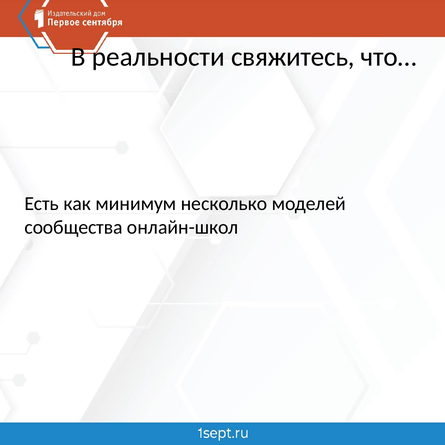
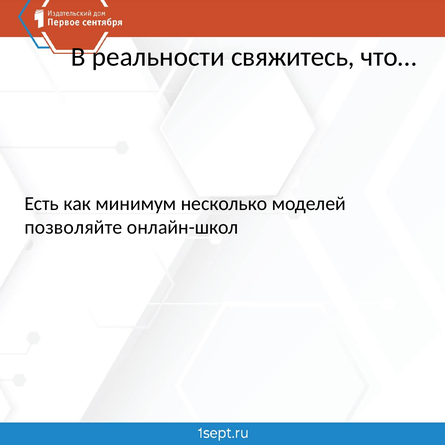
сообщества: сообщества -> позволяйте
